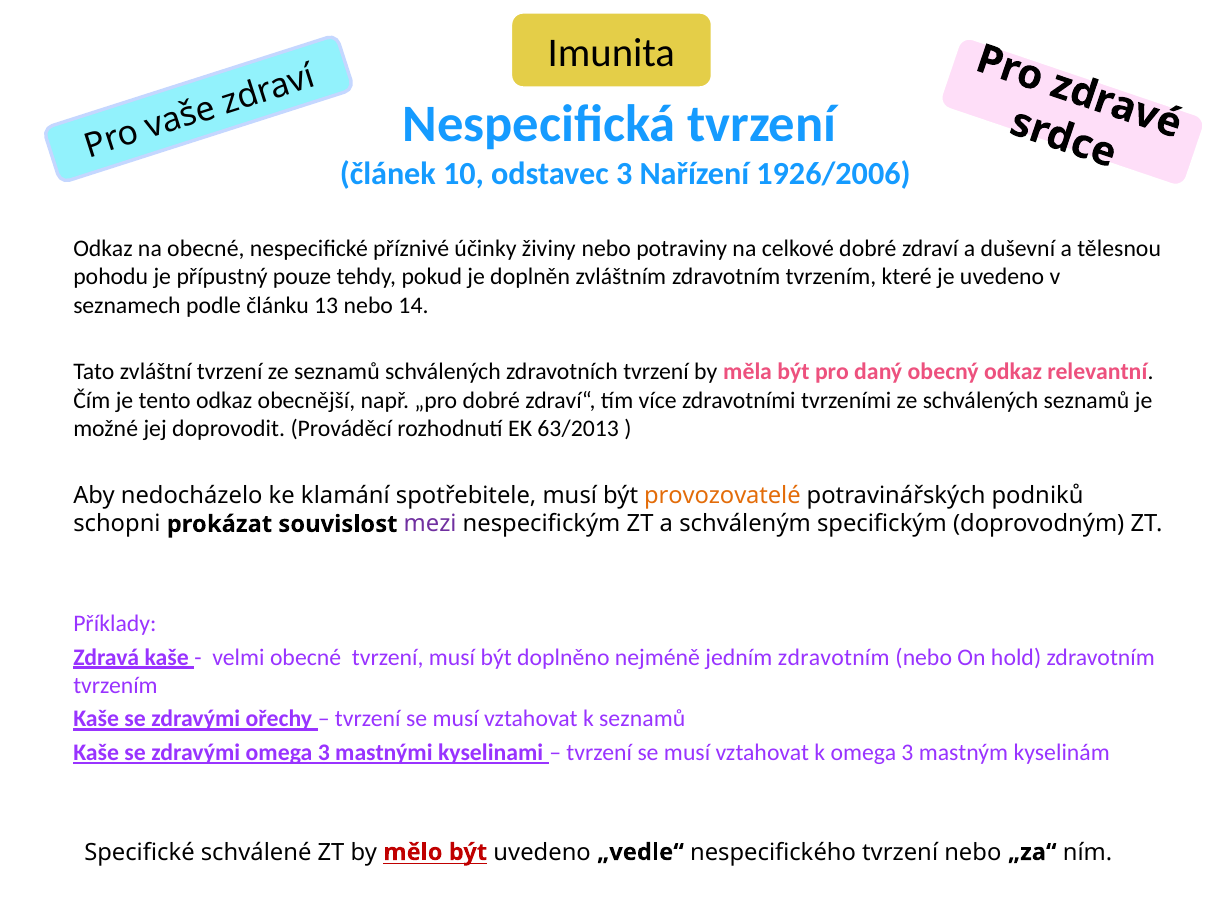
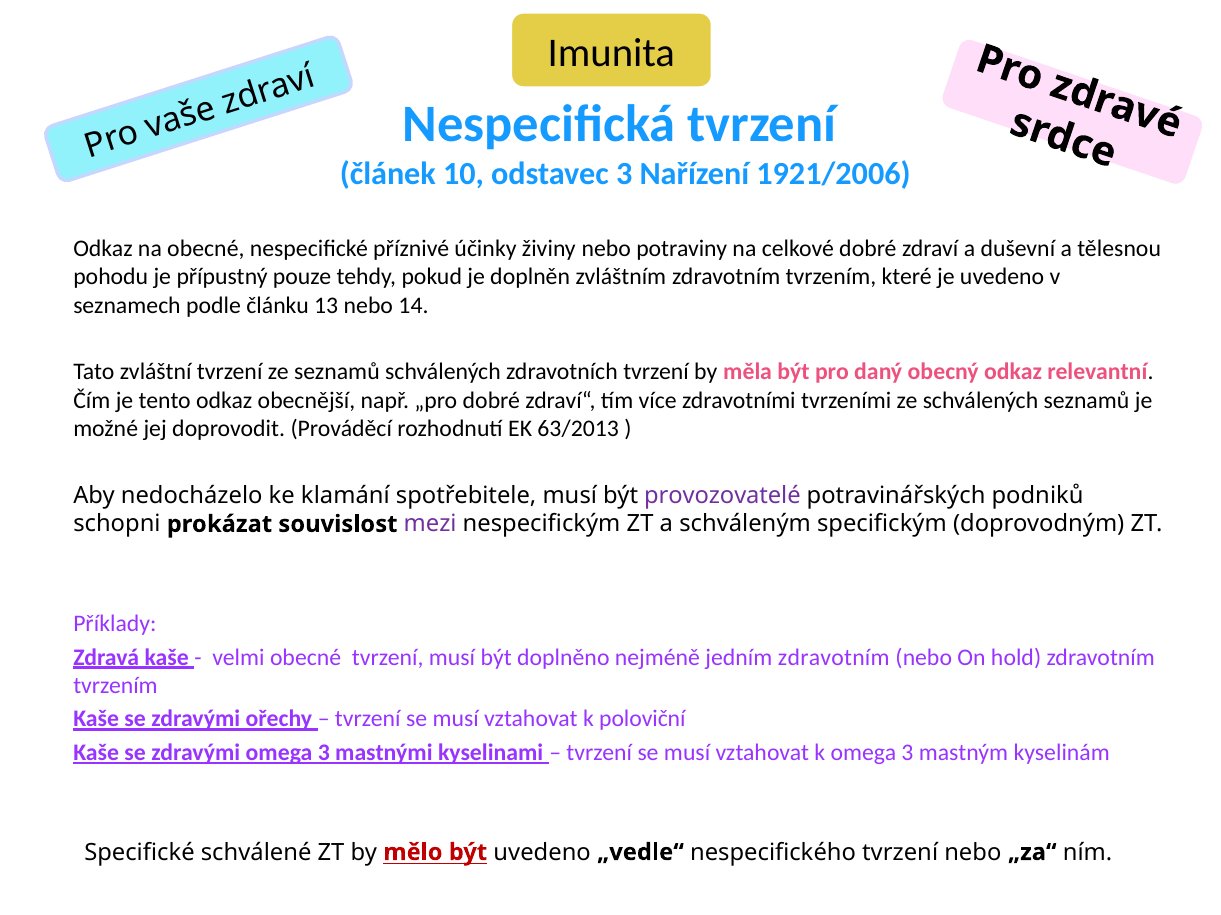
1926/2006: 1926/2006 -> 1921/2006
provozovatelé colour: orange -> purple
k seznamů: seznamů -> poloviční
